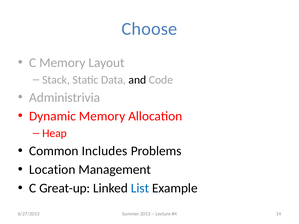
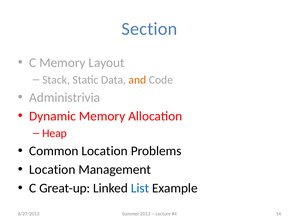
Choose: Choose -> Section
and colour: black -> orange
Common Includes: Includes -> Location
